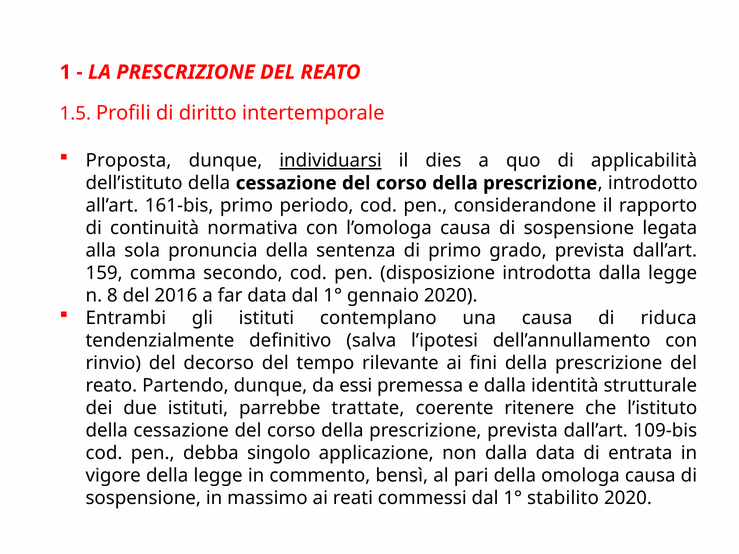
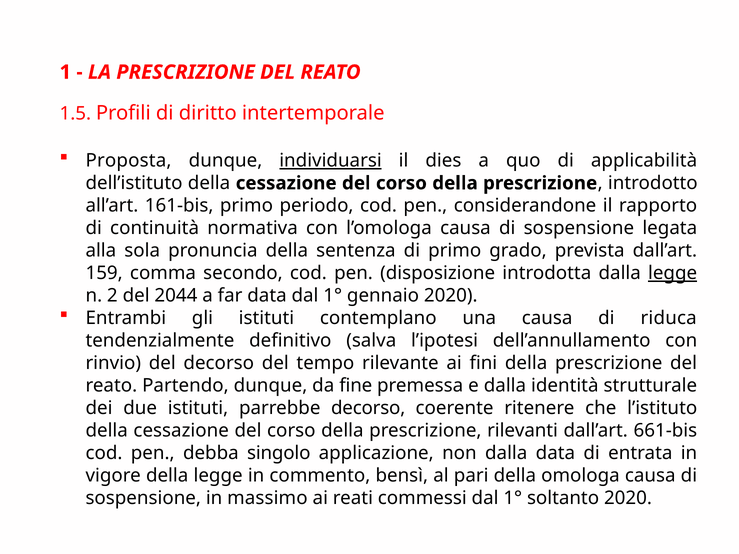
legge at (673, 273) underline: none -> present
8: 8 -> 2
2016: 2016 -> 2044
essi: essi -> fine
parrebbe trattate: trattate -> decorso
prescrizione prevista: prevista -> rilevanti
109-bis: 109-bis -> 661-bis
stabilito: stabilito -> soltanto
